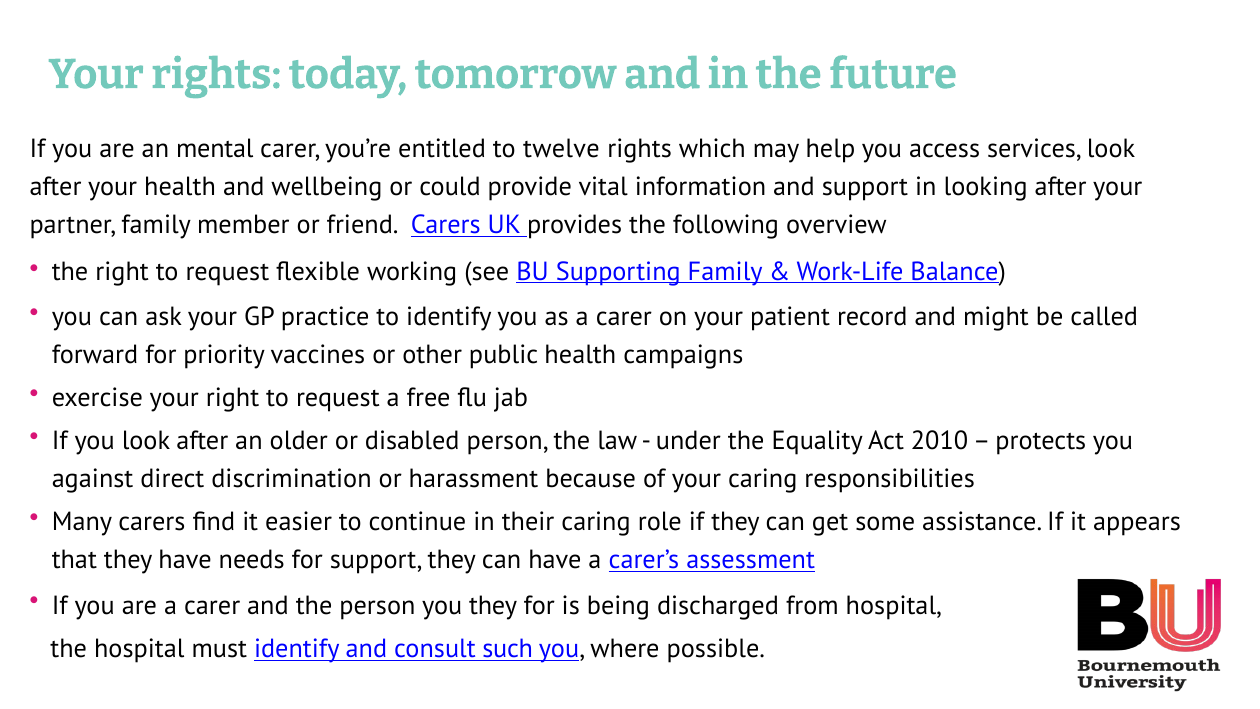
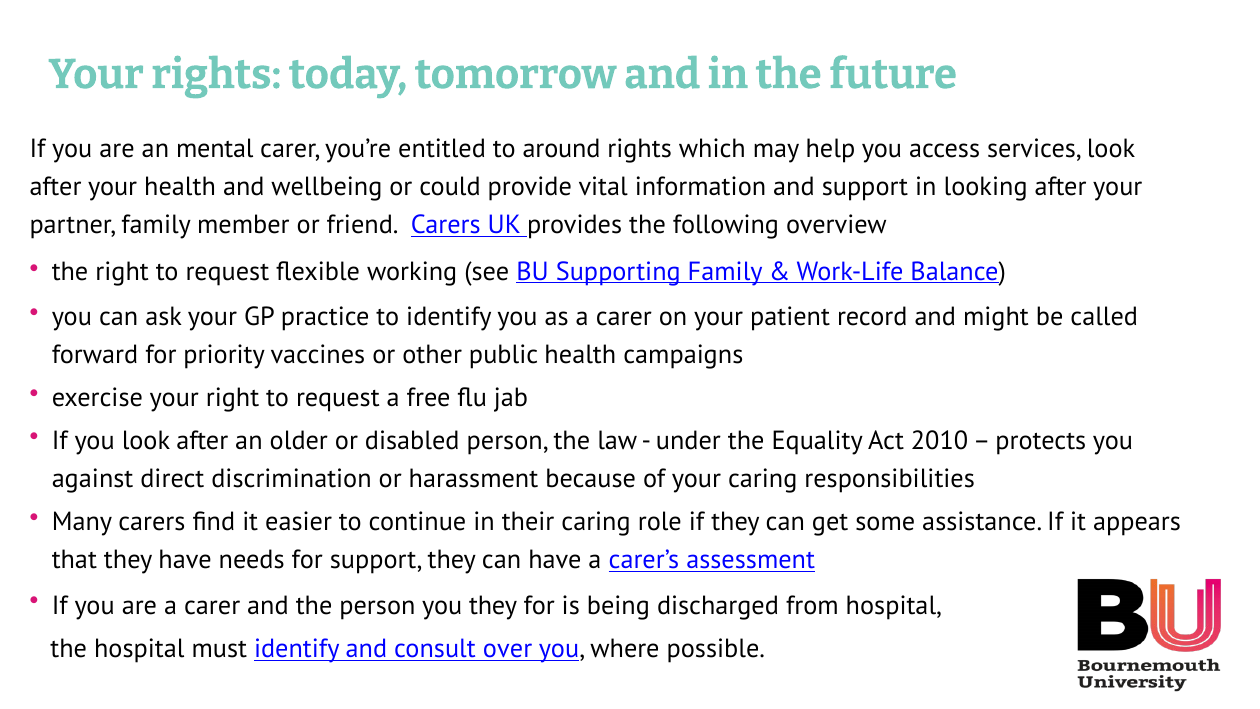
twelve: twelve -> around
such: such -> over
